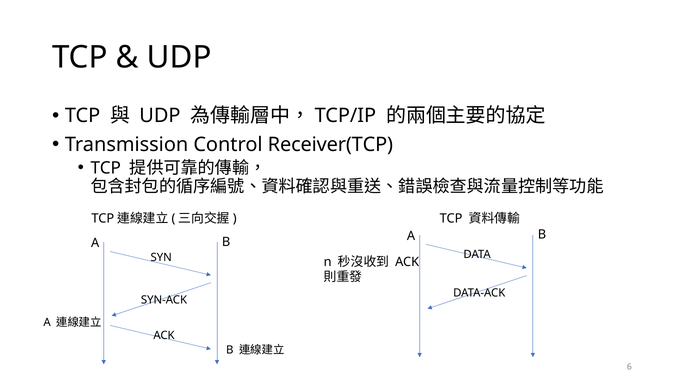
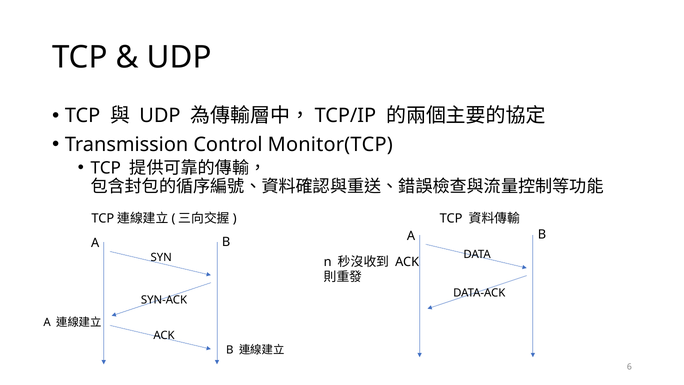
Receiver(TCP: Receiver(TCP -> Monitor(TCP
